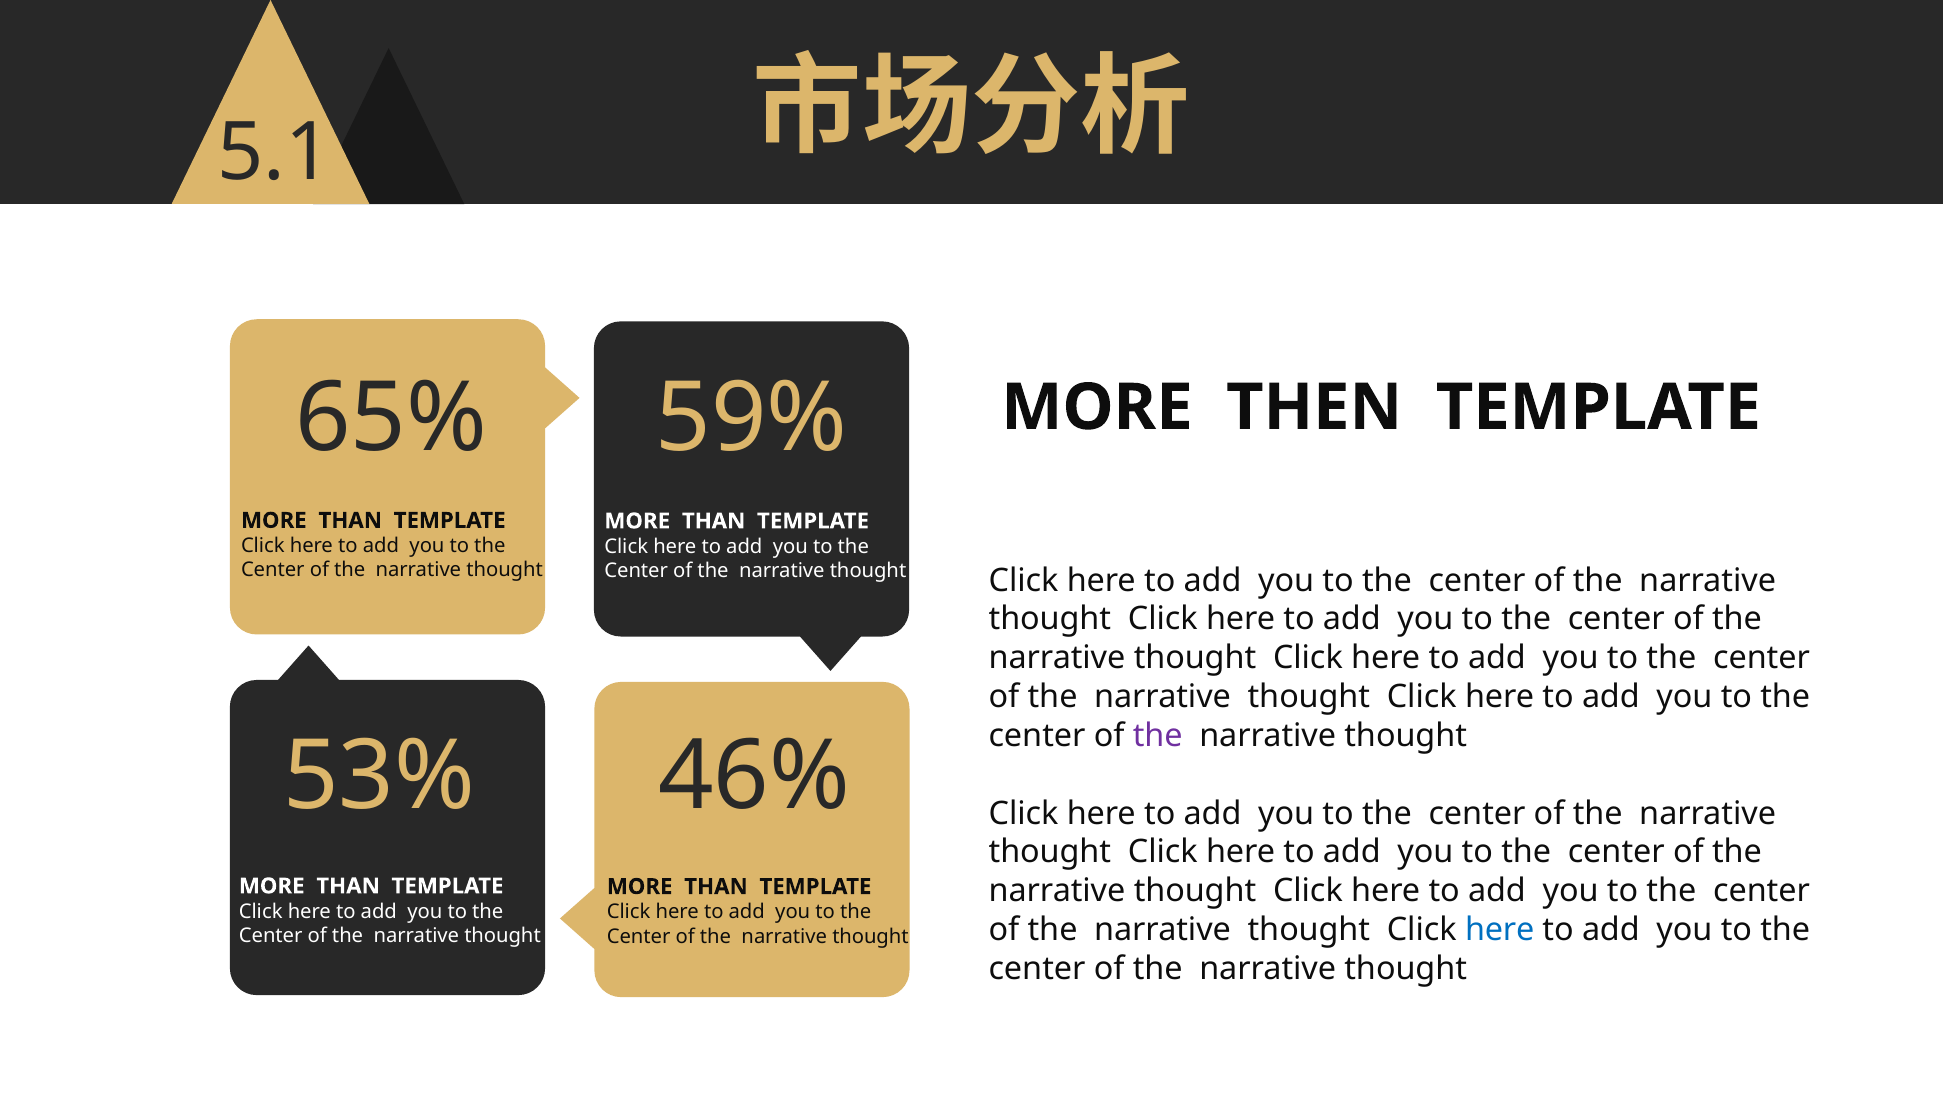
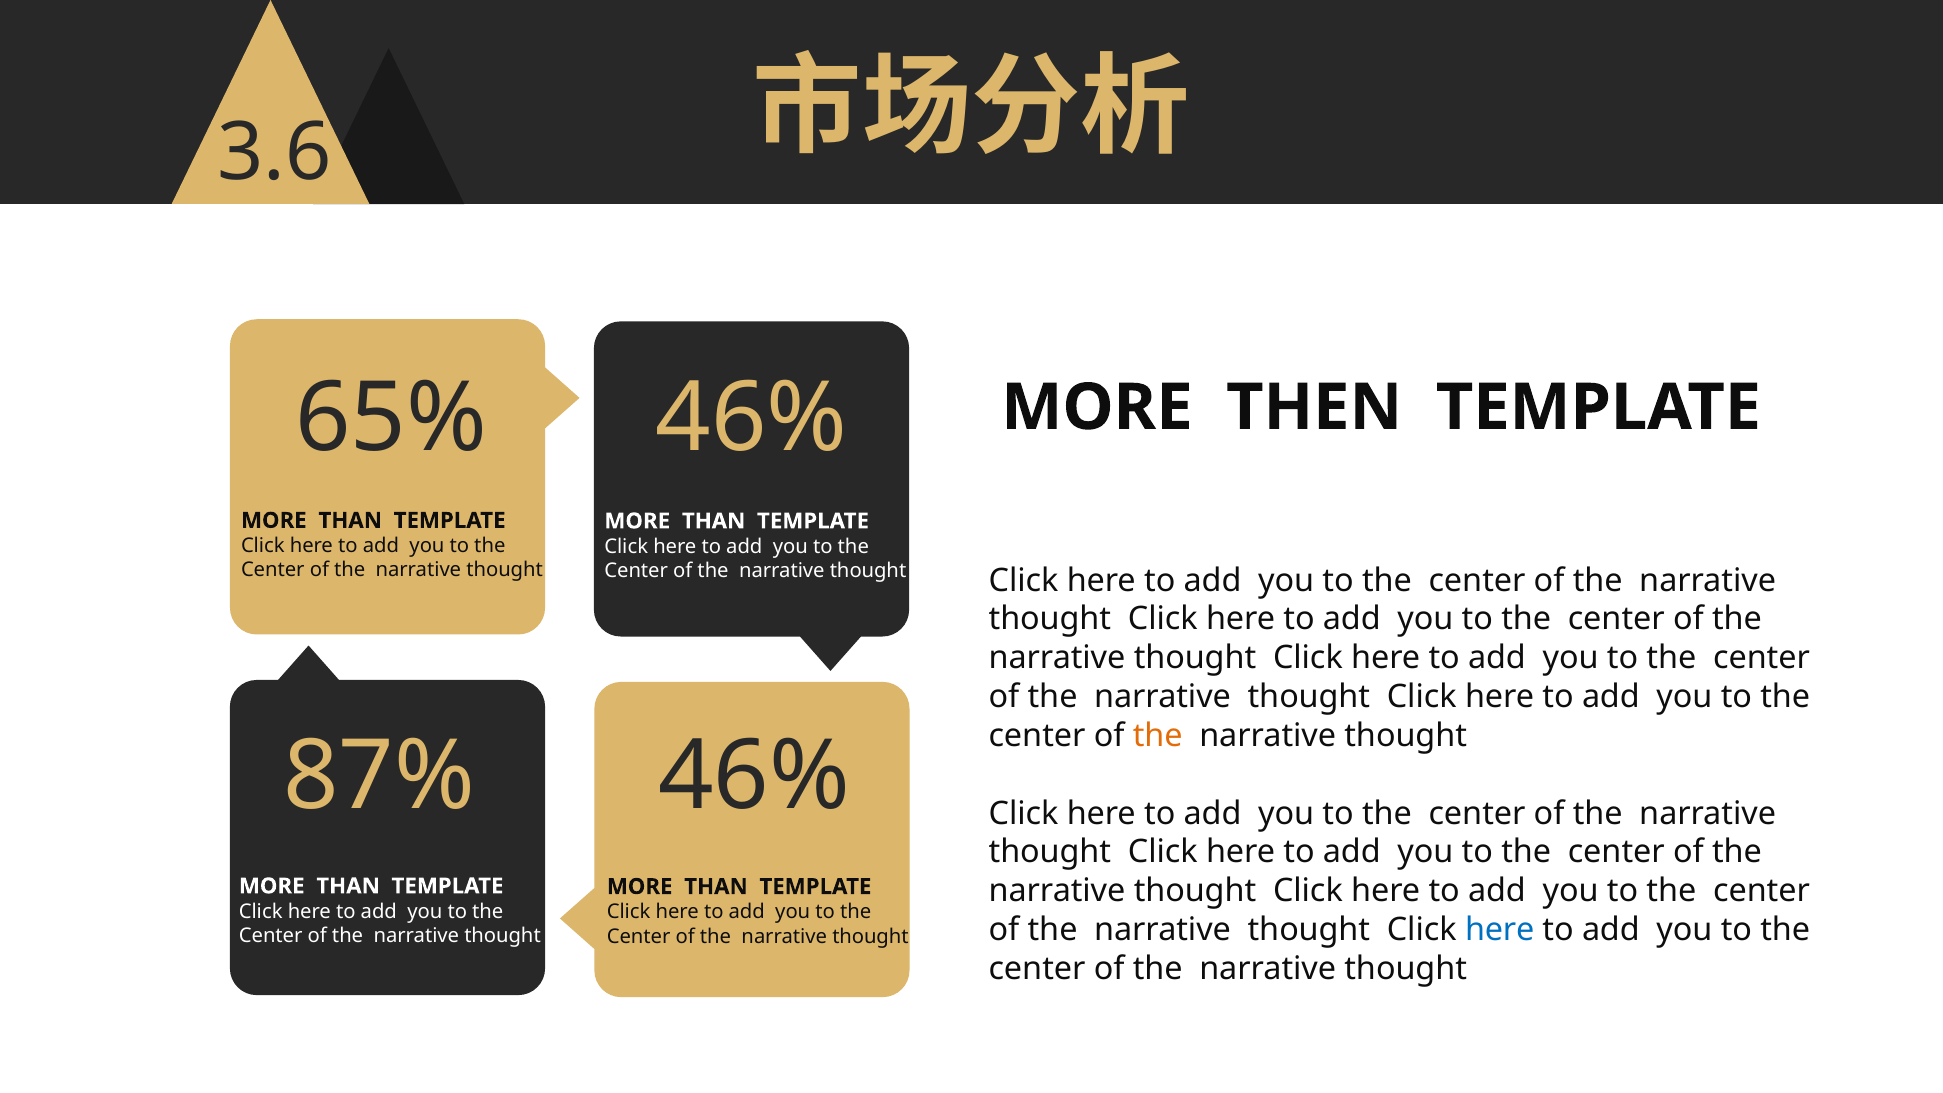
5.1: 5.1 -> 3.6
65% 59%: 59% -> 46%
the at (1158, 736) colour: purple -> orange
53%: 53% -> 87%
